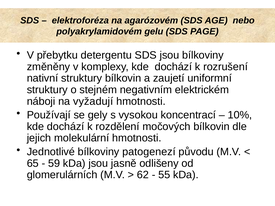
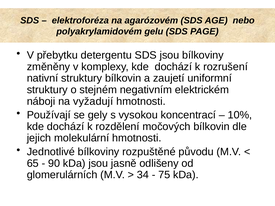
patogenezí: patogenezí -> rozpuštěné
59: 59 -> 90
62: 62 -> 34
55: 55 -> 75
